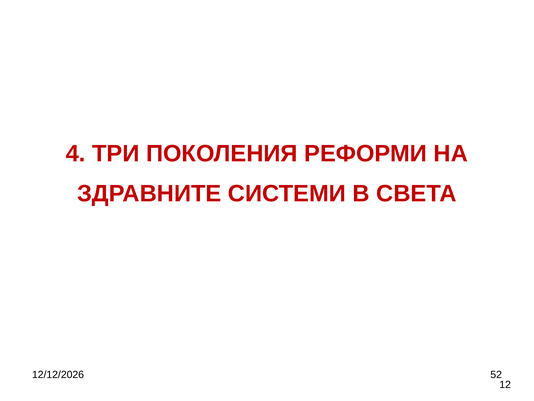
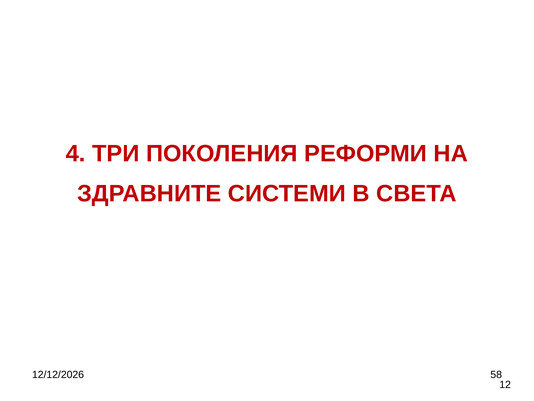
52: 52 -> 58
